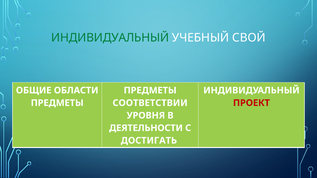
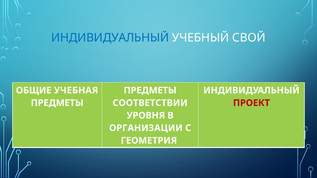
ИНДИВИДУАЛЬНЫЙ at (110, 38) colour: green -> blue
ОБЛАСТИ: ОБЛАСТИ -> УЧЕБНАЯ
ДЕЯТЕЛЬНОСТИ: ДЕЯТЕЛЬНОСТИ -> ОРГАНИЗАЦИИ
ДОСТИГАТЬ: ДОСТИГАТЬ -> ГЕОМЕТРИЯ
